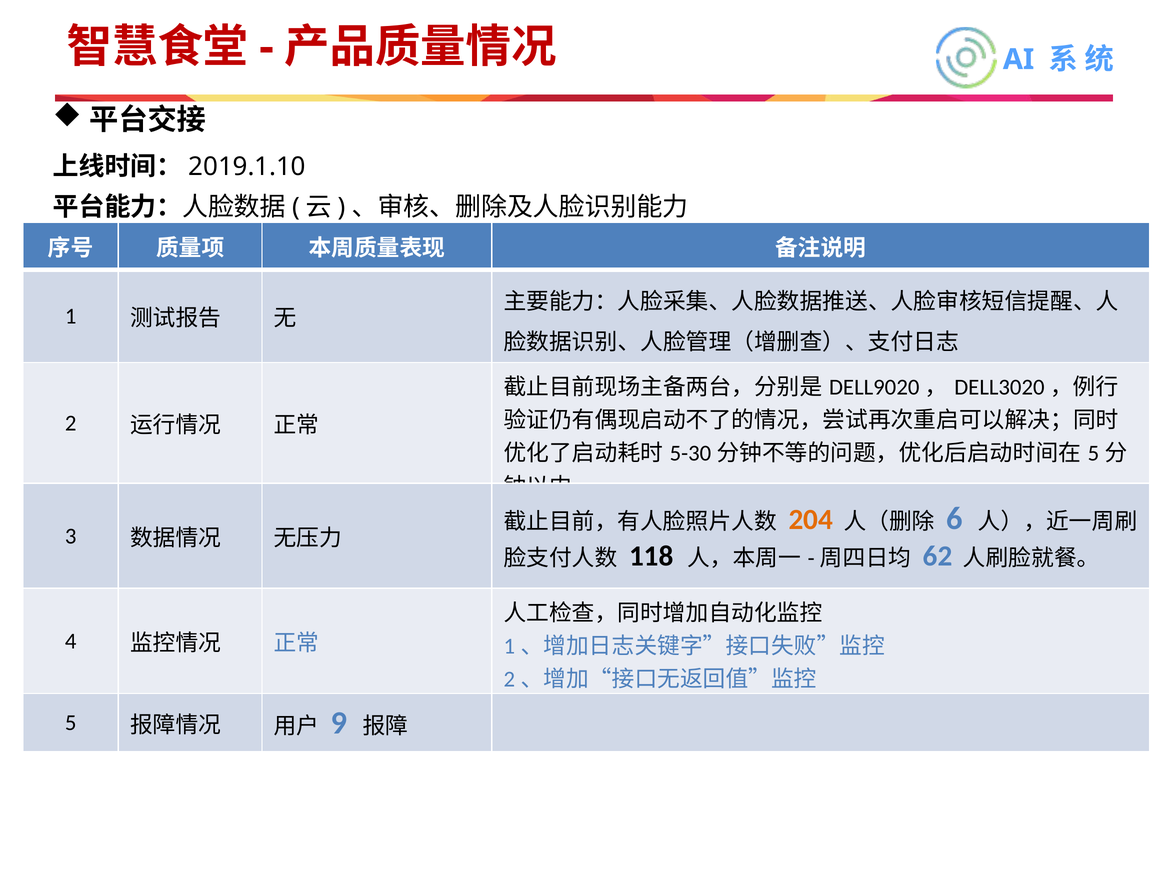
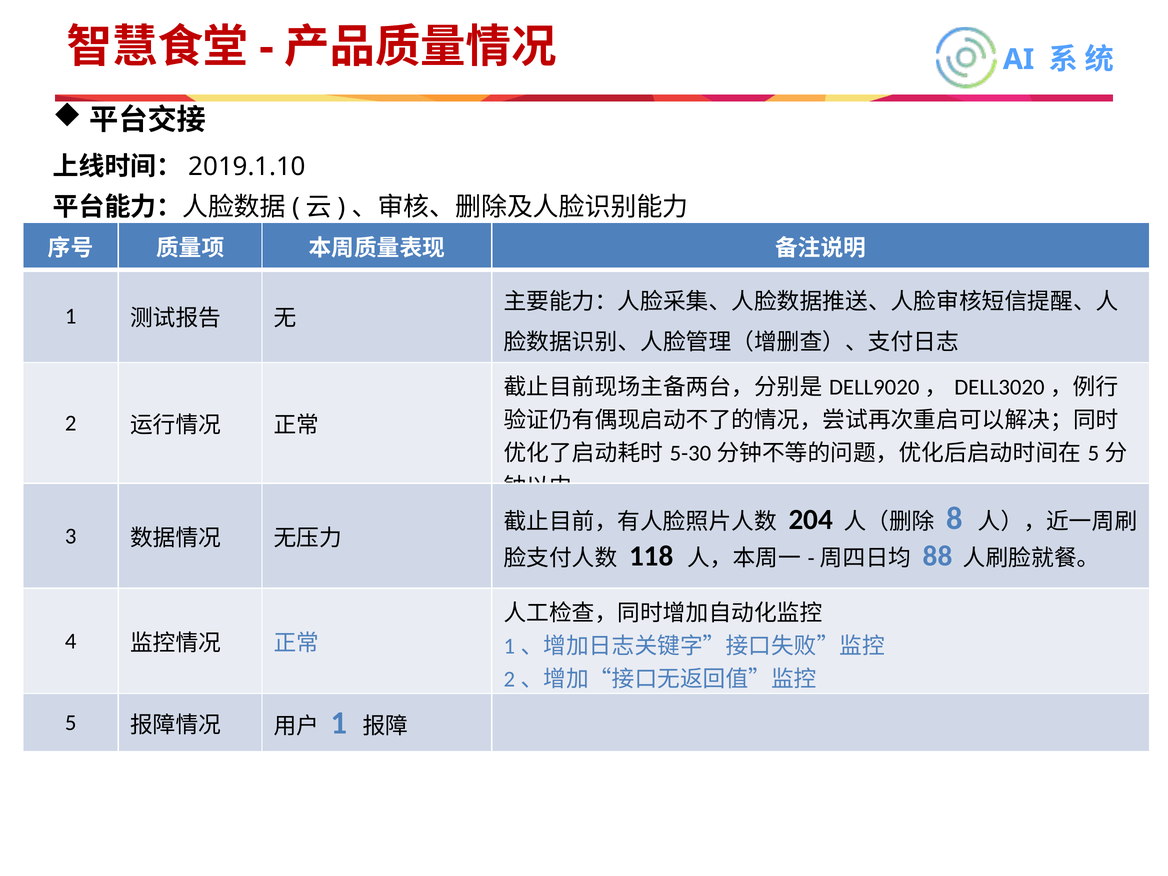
204 colour: orange -> black
6: 6 -> 8
62: 62 -> 88
9 at (339, 723): 9 -> 1
